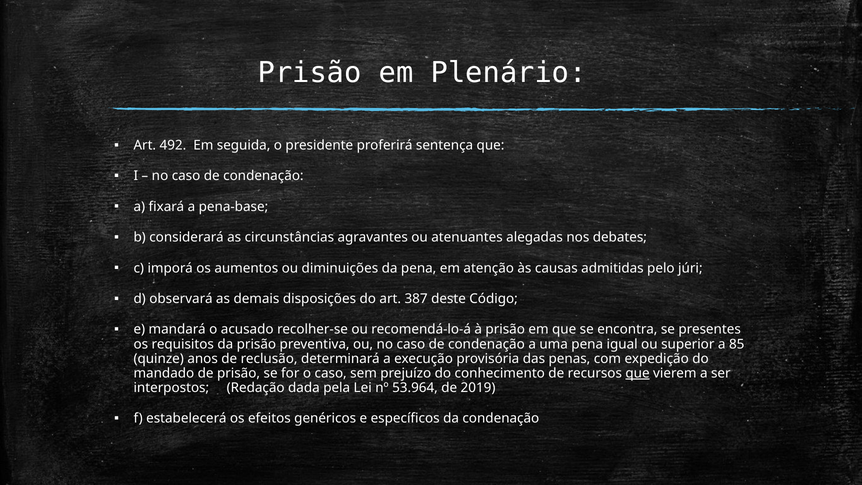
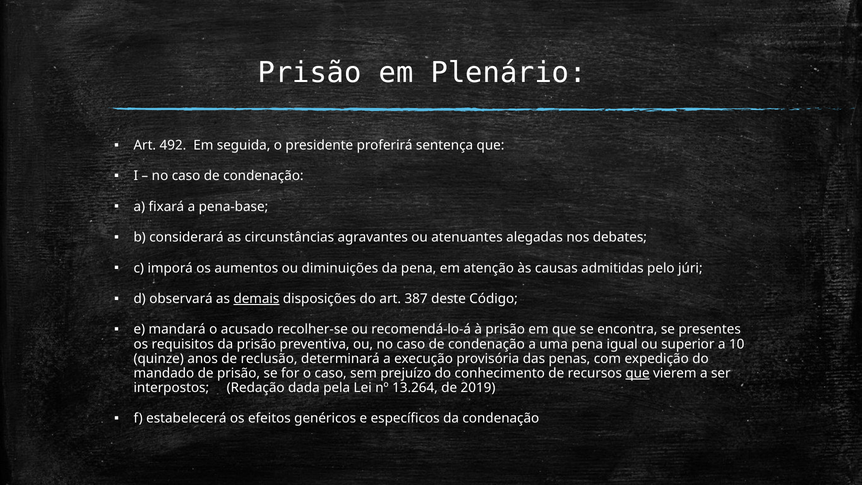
demais underline: none -> present
85: 85 -> 10
53.964: 53.964 -> 13.264
